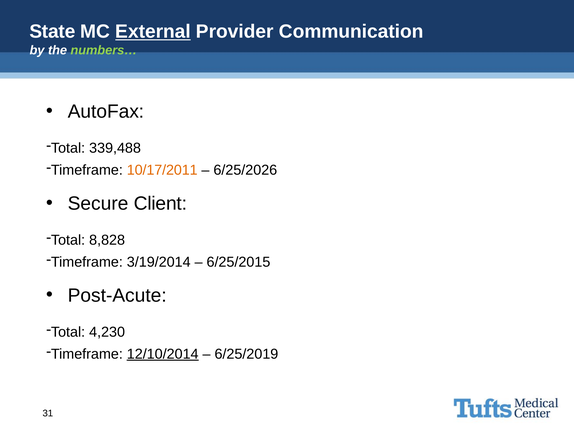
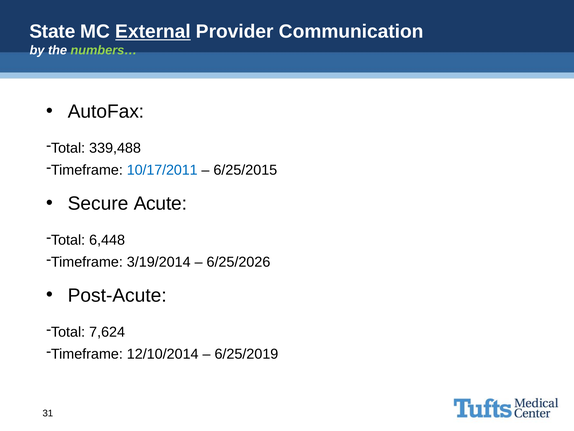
10/17/2011 colour: orange -> blue
6/25/2026: 6/25/2026 -> 6/25/2015
Client: Client -> Acute
8,828: 8,828 -> 6,448
6/25/2015: 6/25/2015 -> 6/25/2026
4,230: 4,230 -> 7,624
12/10/2014 underline: present -> none
